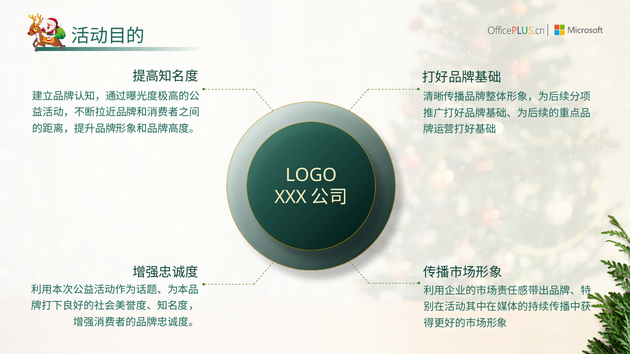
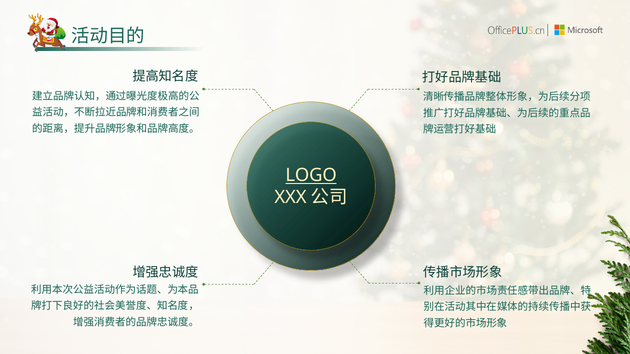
LOGO underline: none -> present
